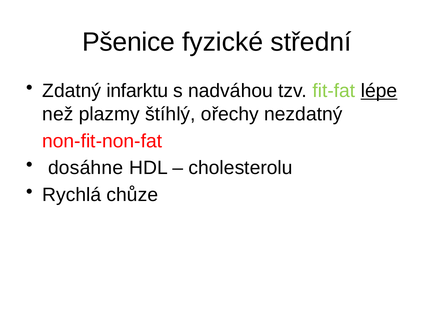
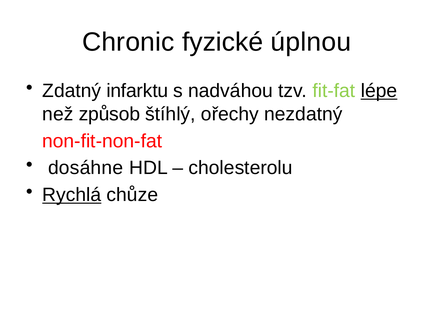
Pšenice: Pšenice -> Chronic
střední: střední -> úplnou
plazmy: plazmy -> způsob
Rychlá underline: none -> present
